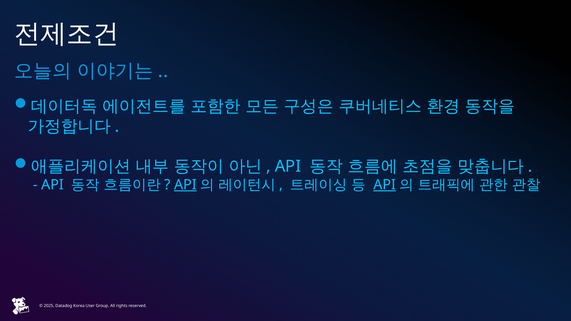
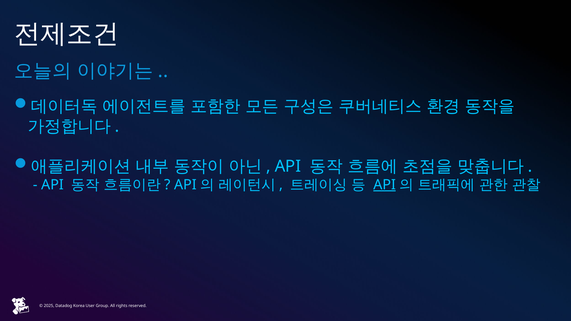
API at (185, 185) underline: present -> none
